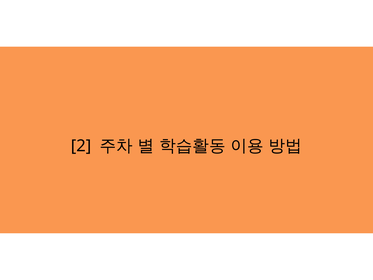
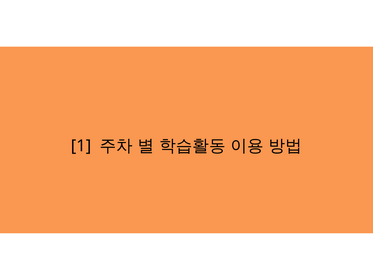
2: 2 -> 1
